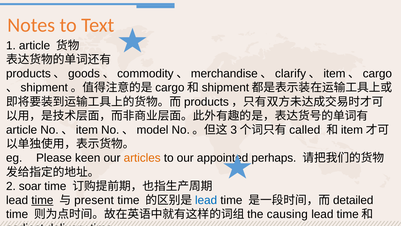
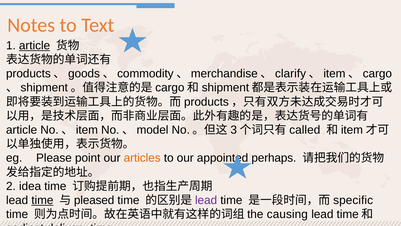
article at (35, 45) underline: none -> present
keen: keen -> point
soar: soar -> idea
present: present -> pleased
lead at (206, 200) colour: blue -> purple
detailed: detailed -> specific
